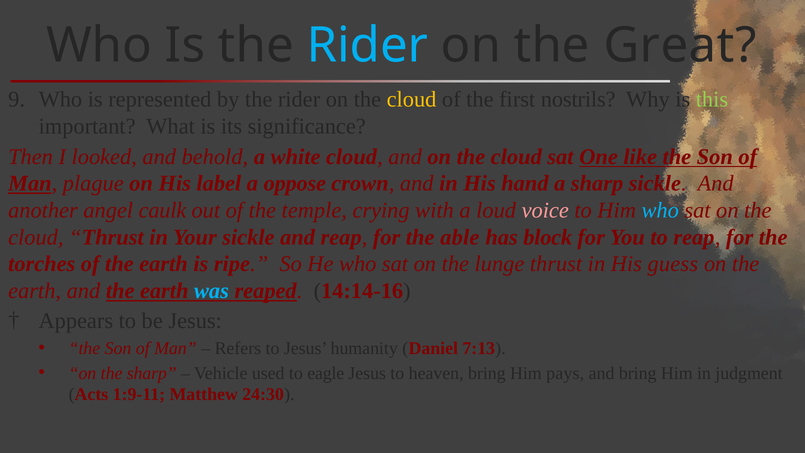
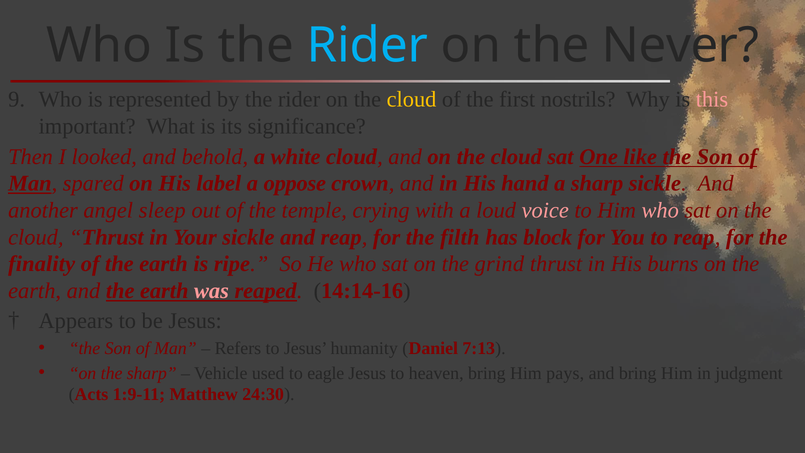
Great: Great -> Never
this colour: light green -> pink
plague: plague -> spared
caulk: caulk -> sleep
who at (660, 210) colour: light blue -> pink
able: able -> filth
torches: torches -> finality
lunge: lunge -> grind
guess: guess -> burns
was colour: light blue -> pink
